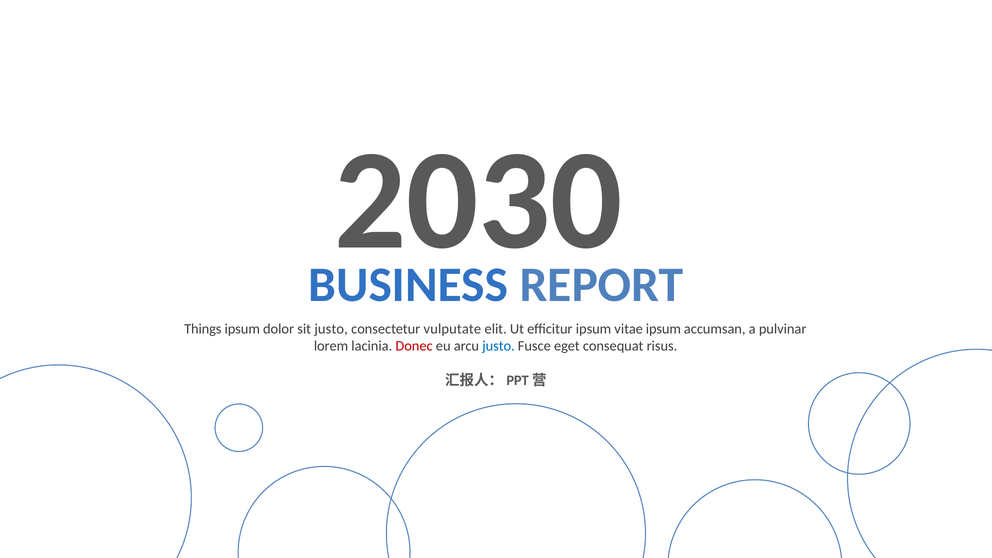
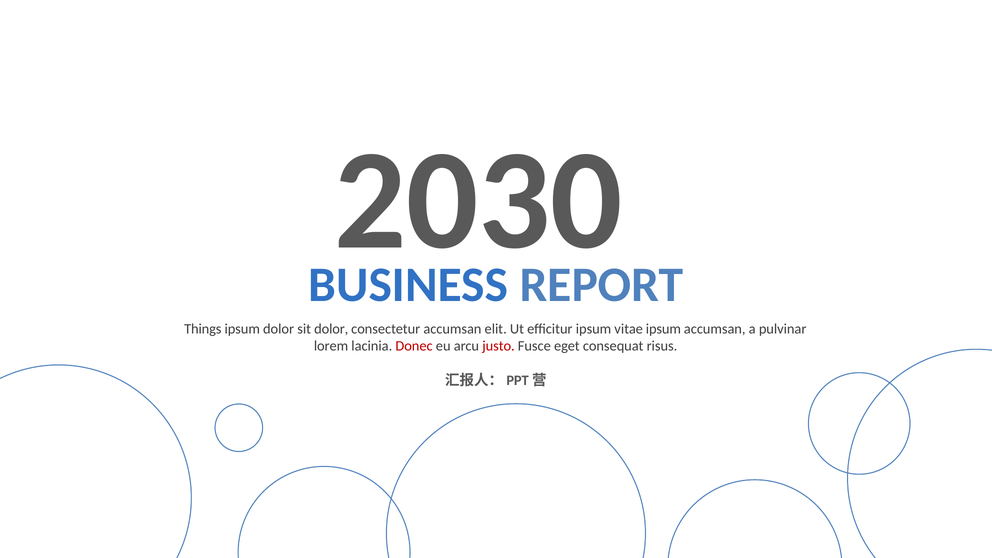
sit justo: justo -> dolor
consectetur vulputate: vulputate -> accumsan
justo at (499, 346) colour: blue -> red
